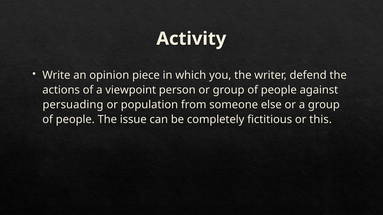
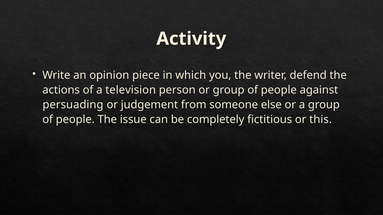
viewpoint: viewpoint -> television
population: population -> judgement
